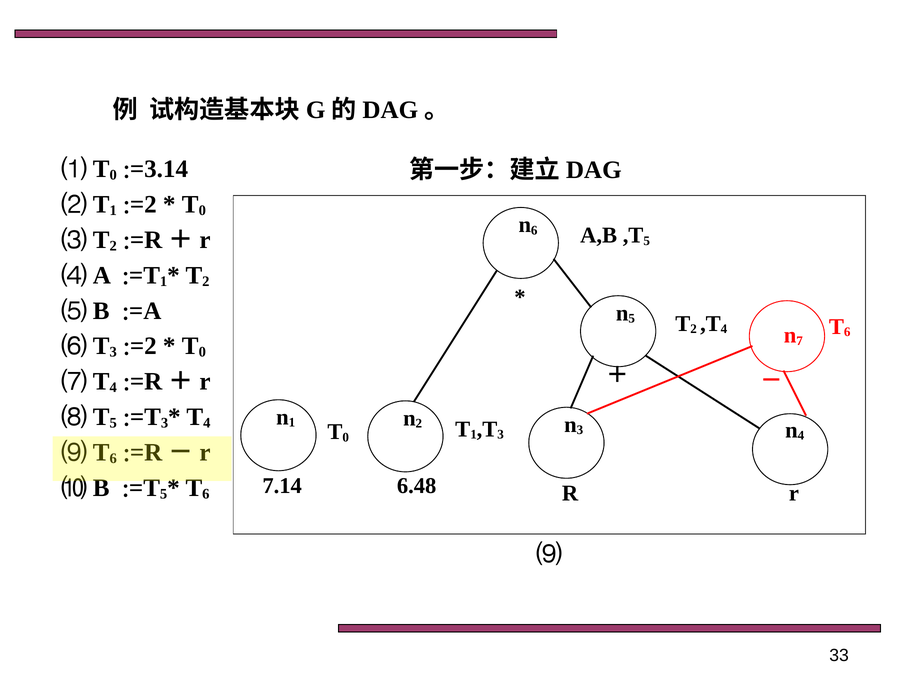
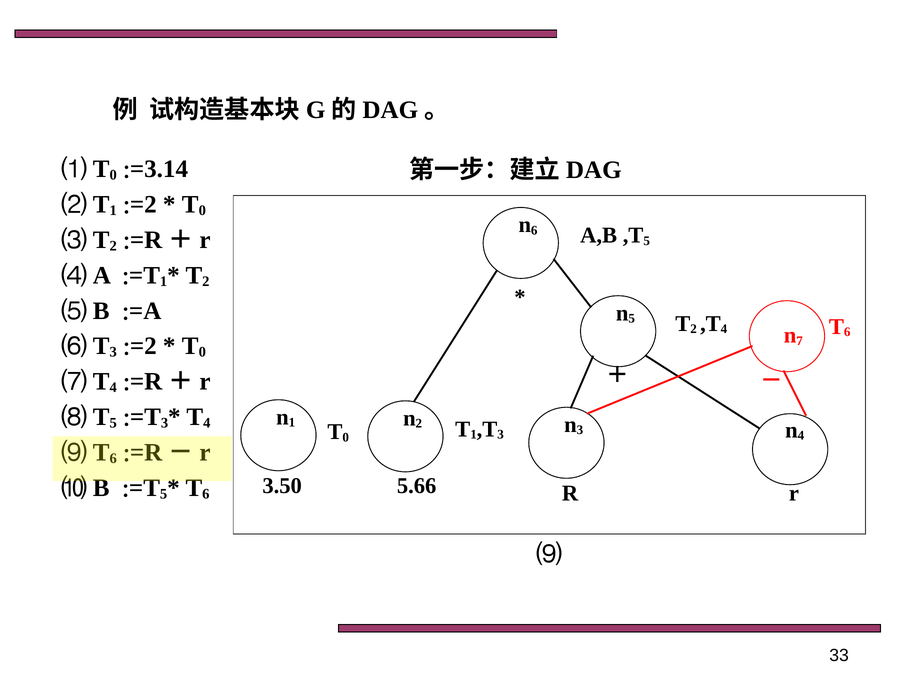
7.14: 7.14 -> 3.50
6.48: 6.48 -> 5.66
